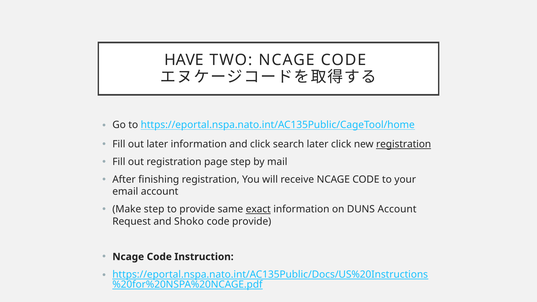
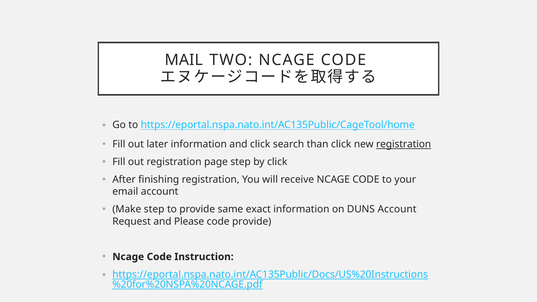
HAVE: HAVE -> MAIL
search later: later -> than
by mail: mail -> click
exact underline: present -> none
Shoko: Shoko -> Please
